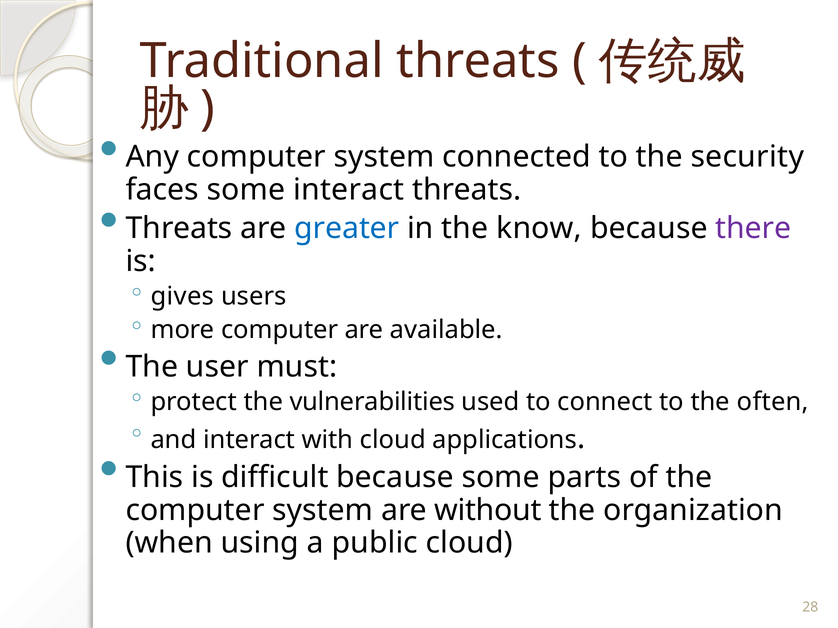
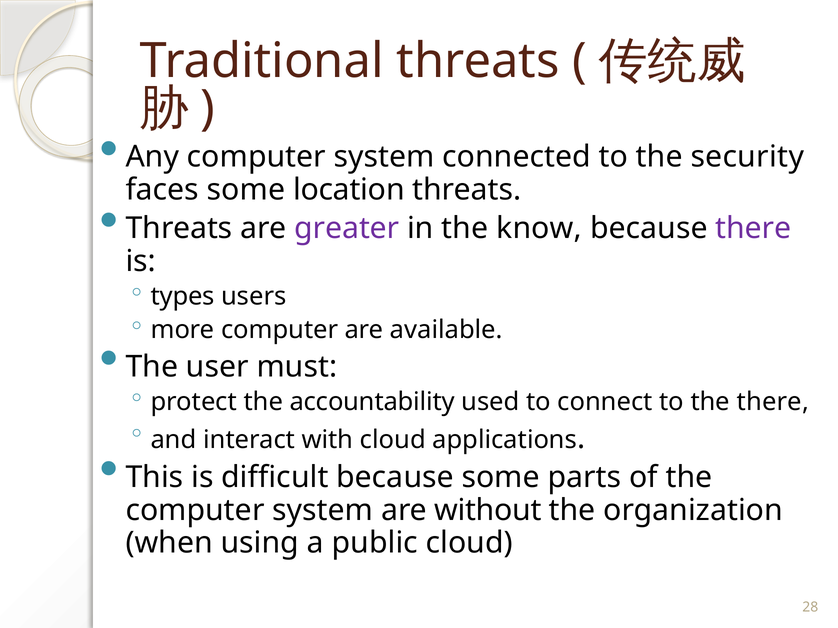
some interact: interact -> location
greater colour: blue -> purple
gives: gives -> types
vulnerabilities: vulnerabilities -> accountability
the often: often -> there
